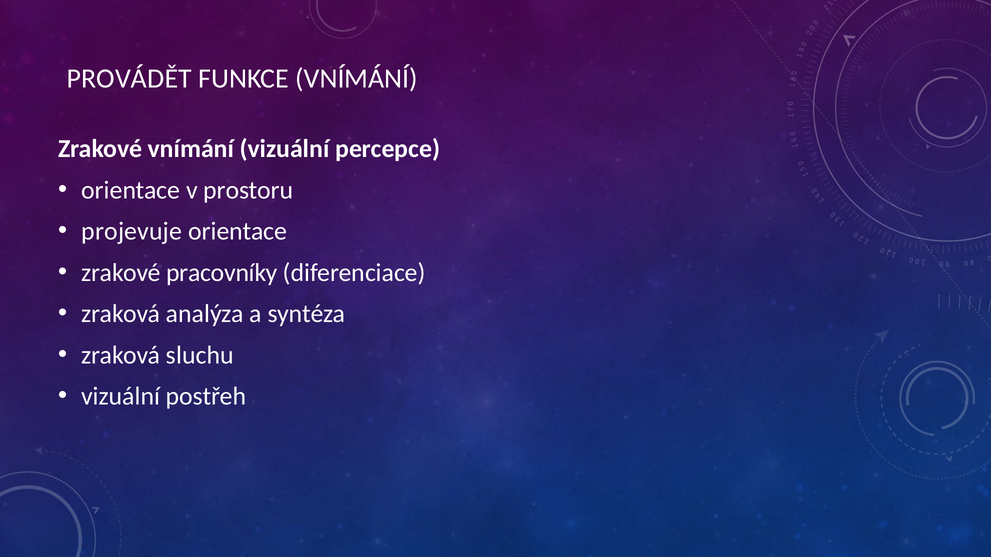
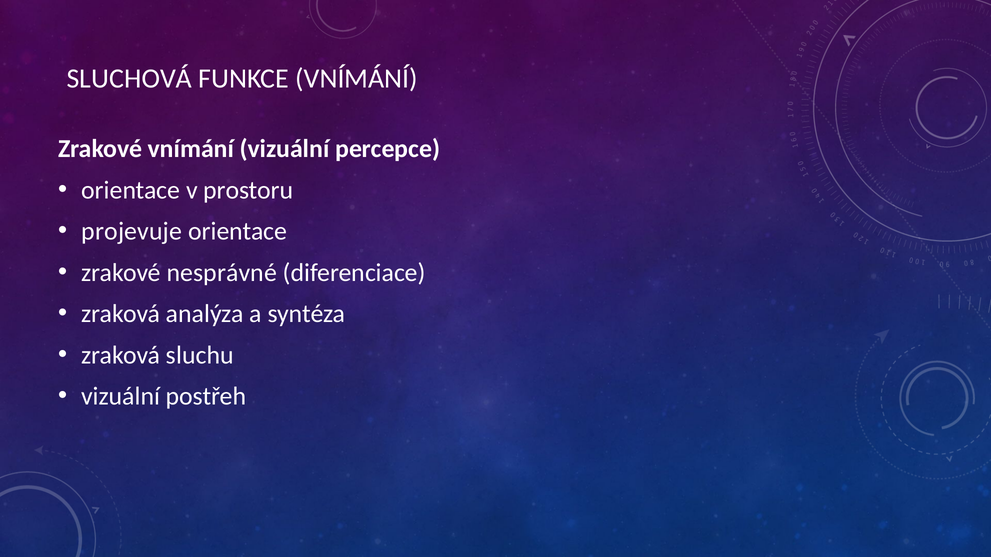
PROVÁDĚT: PROVÁDĚT -> SLUCHOVÁ
pracovníky: pracovníky -> nesprávné
